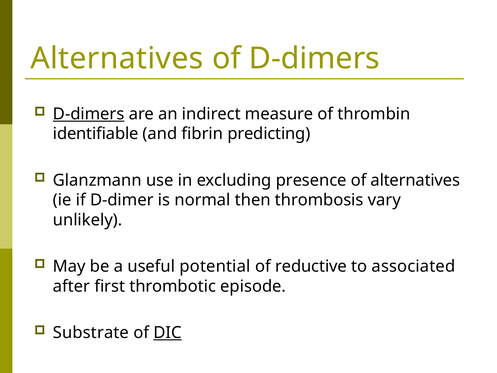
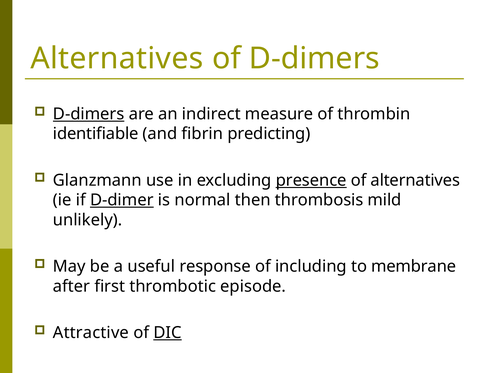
presence underline: none -> present
D-dimer underline: none -> present
vary: vary -> mild
potential: potential -> response
reductive: reductive -> including
associated: associated -> membrane
Substrate: Substrate -> Attractive
